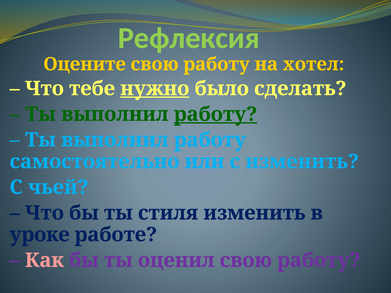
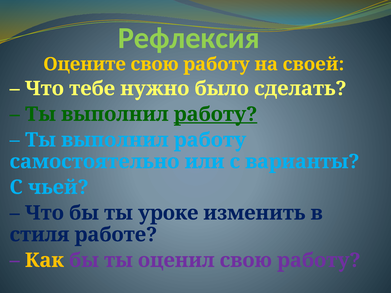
хотел: хотел -> своей
нужно underline: present -> none
с изменить: изменить -> варианты
стиля: стиля -> уроке
уроке: уроке -> стиля
Как colour: pink -> yellow
